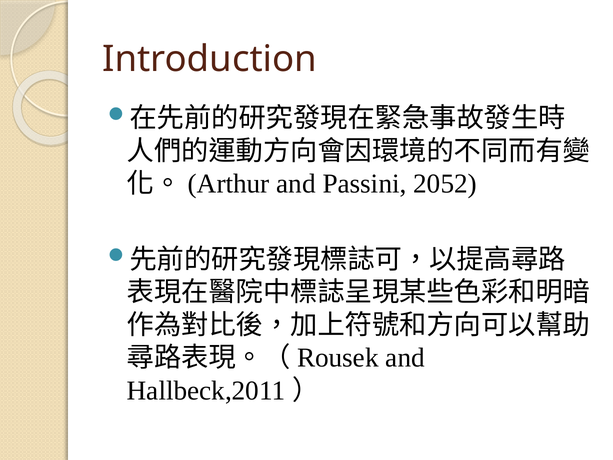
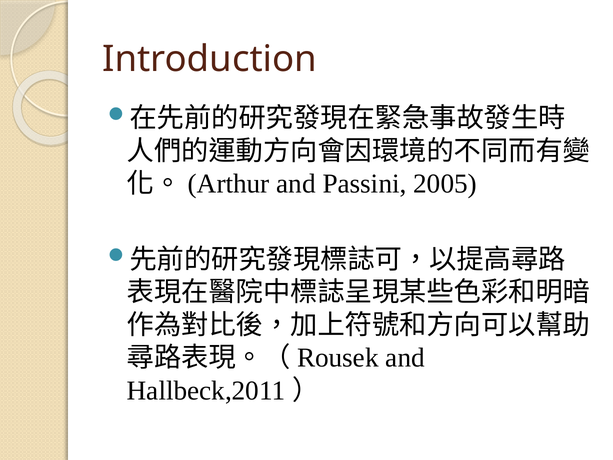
2052: 2052 -> 2005
